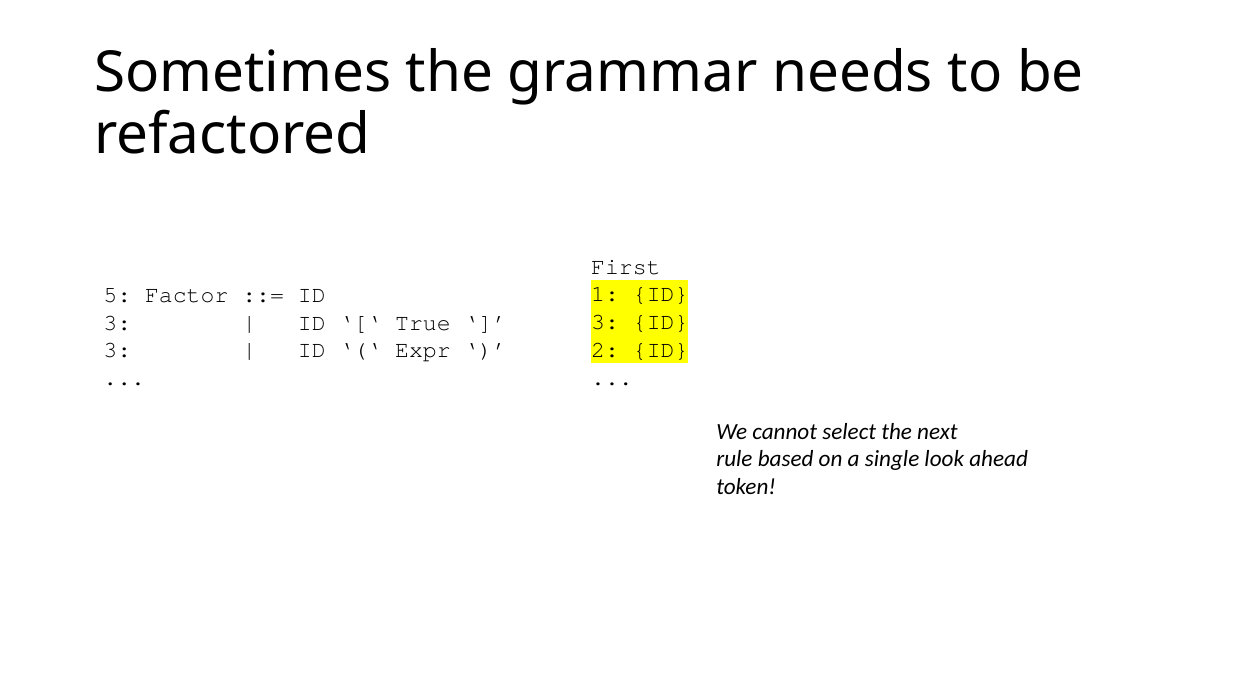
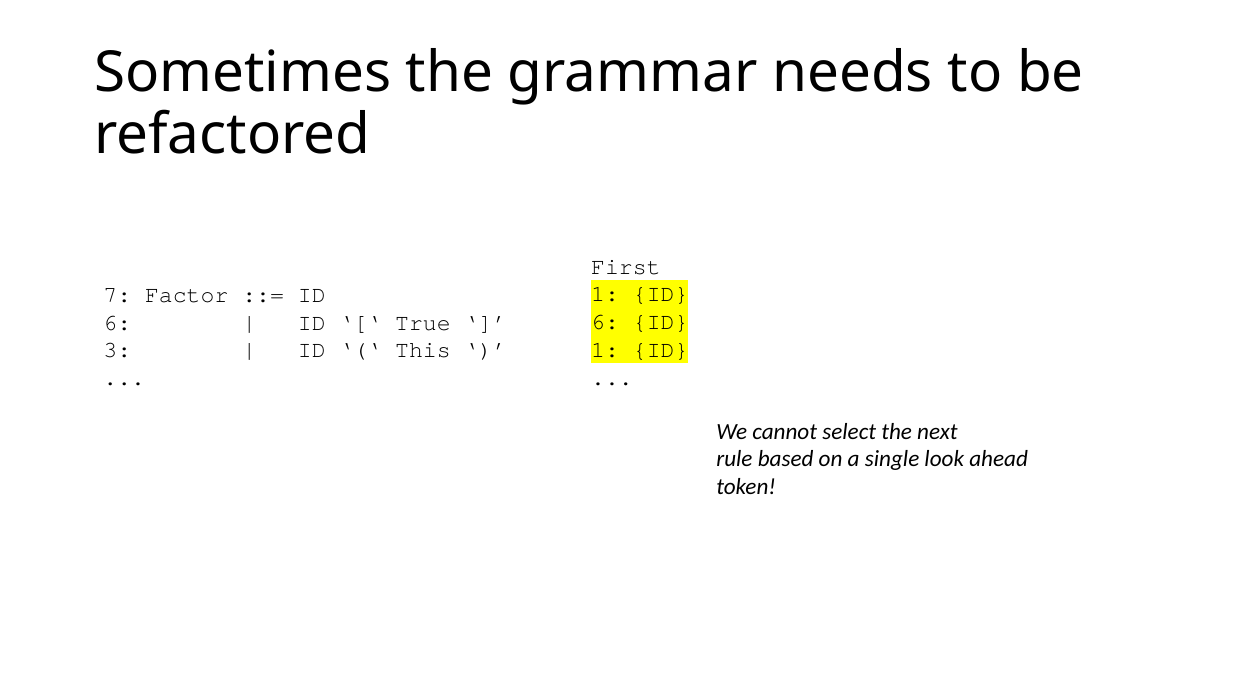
5: 5 -> 7
3 at (605, 322): 3 -> 6
3 at (117, 322): 3 -> 6
2 at (605, 350): 2 -> 1
Expr: Expr -> This
